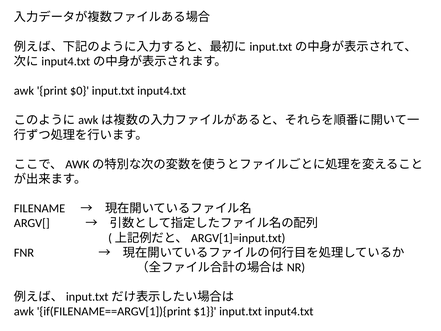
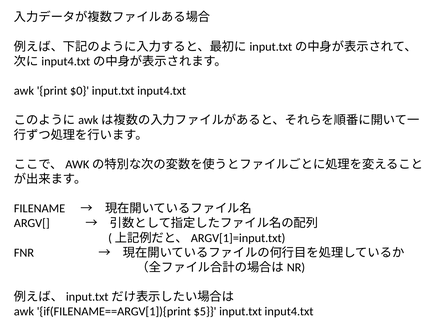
$1: $1 -> $5
